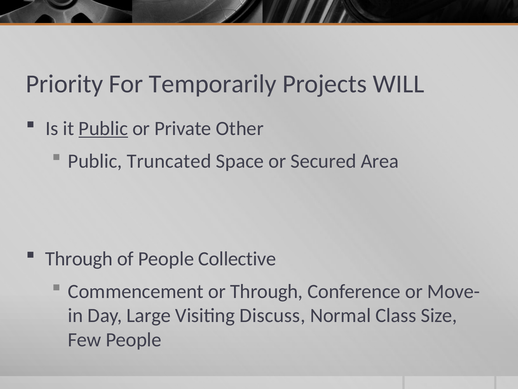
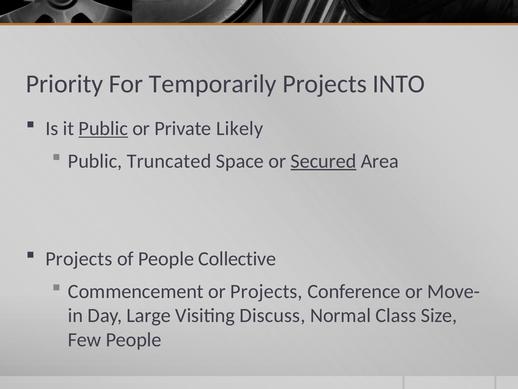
WILL: WILL -> INTO
Other: Other -> Likely
Secured underline: none -> present
Through at (79, 259): Through -> Projects
or Through: Through -> Projects
